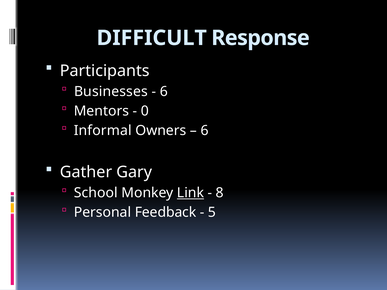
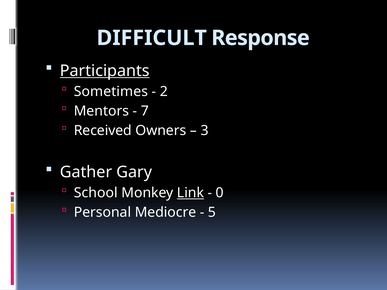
Participants underline: none -> present
Businesses: Businesses -> Sometimes
6 at (164, 91): 6 -> 2
0: 0 -> 7
Informal: Informal -> Received
6 at (205, 131): 6 -> 3
8: 8 -> 0
Feedback: Feedback -> Mediocre
